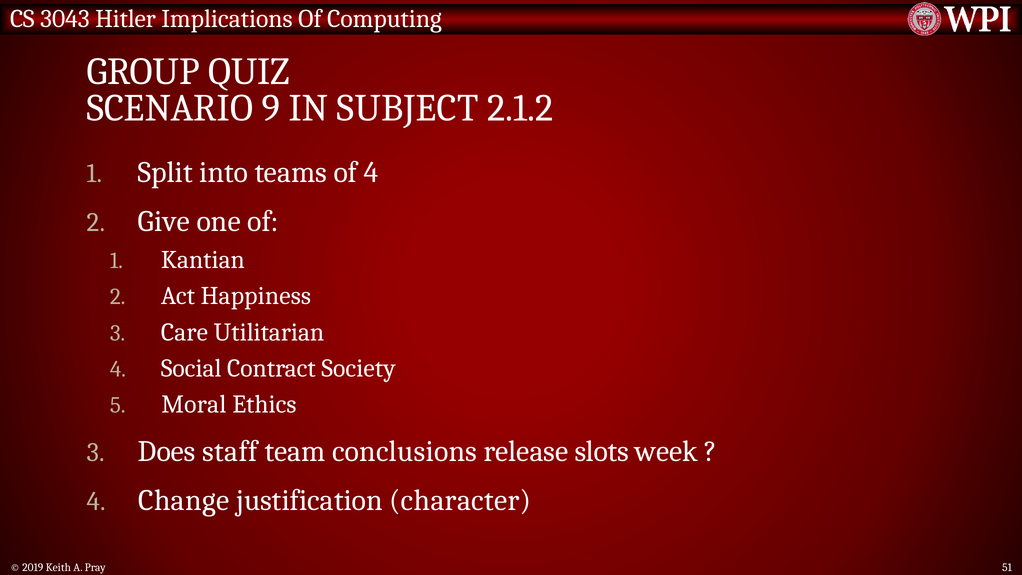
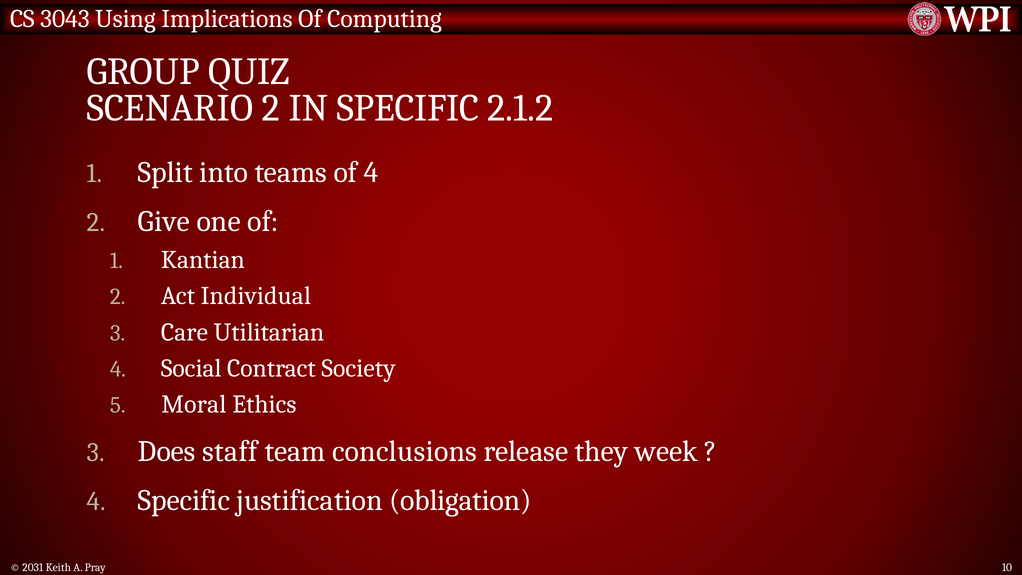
Hitler: Hitler -> Using
SCENARIO 9: 9 -> 2
IN SUBJECT: SUBJECT -> SPECIFIC
Happiness: Happiness -> Individual
slots: slots -> they
4 Change: Change -> Specific
character: character -> obligation
2019: 2019 -> 2031
51: 51 -> 10
